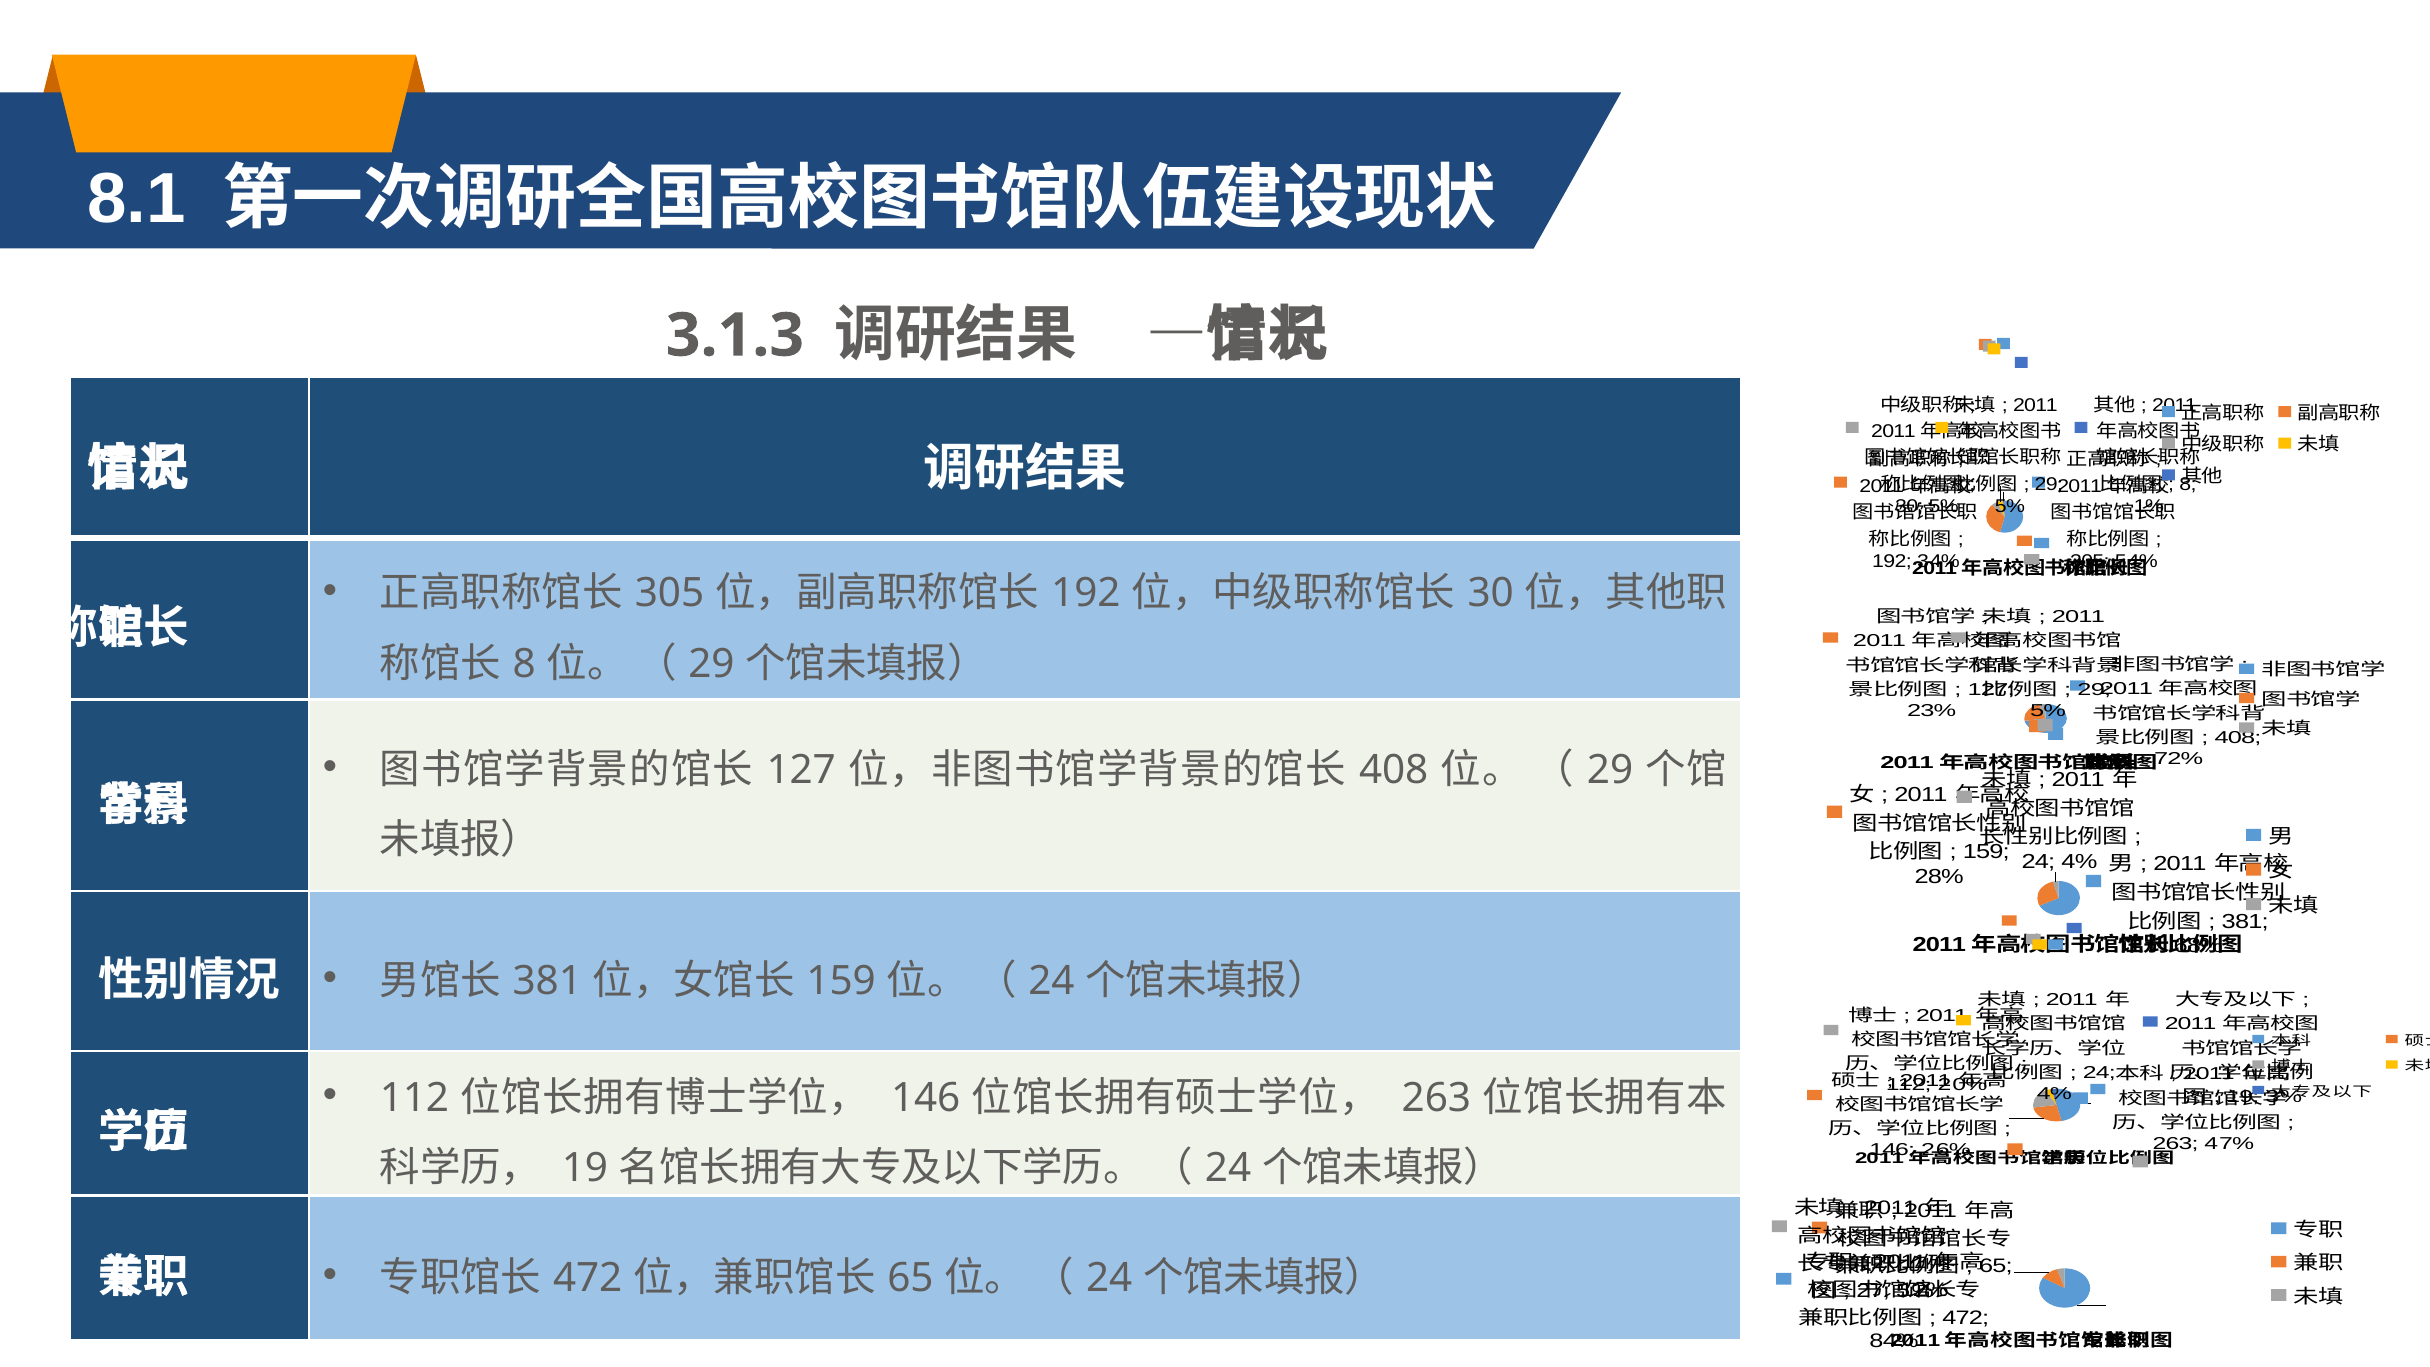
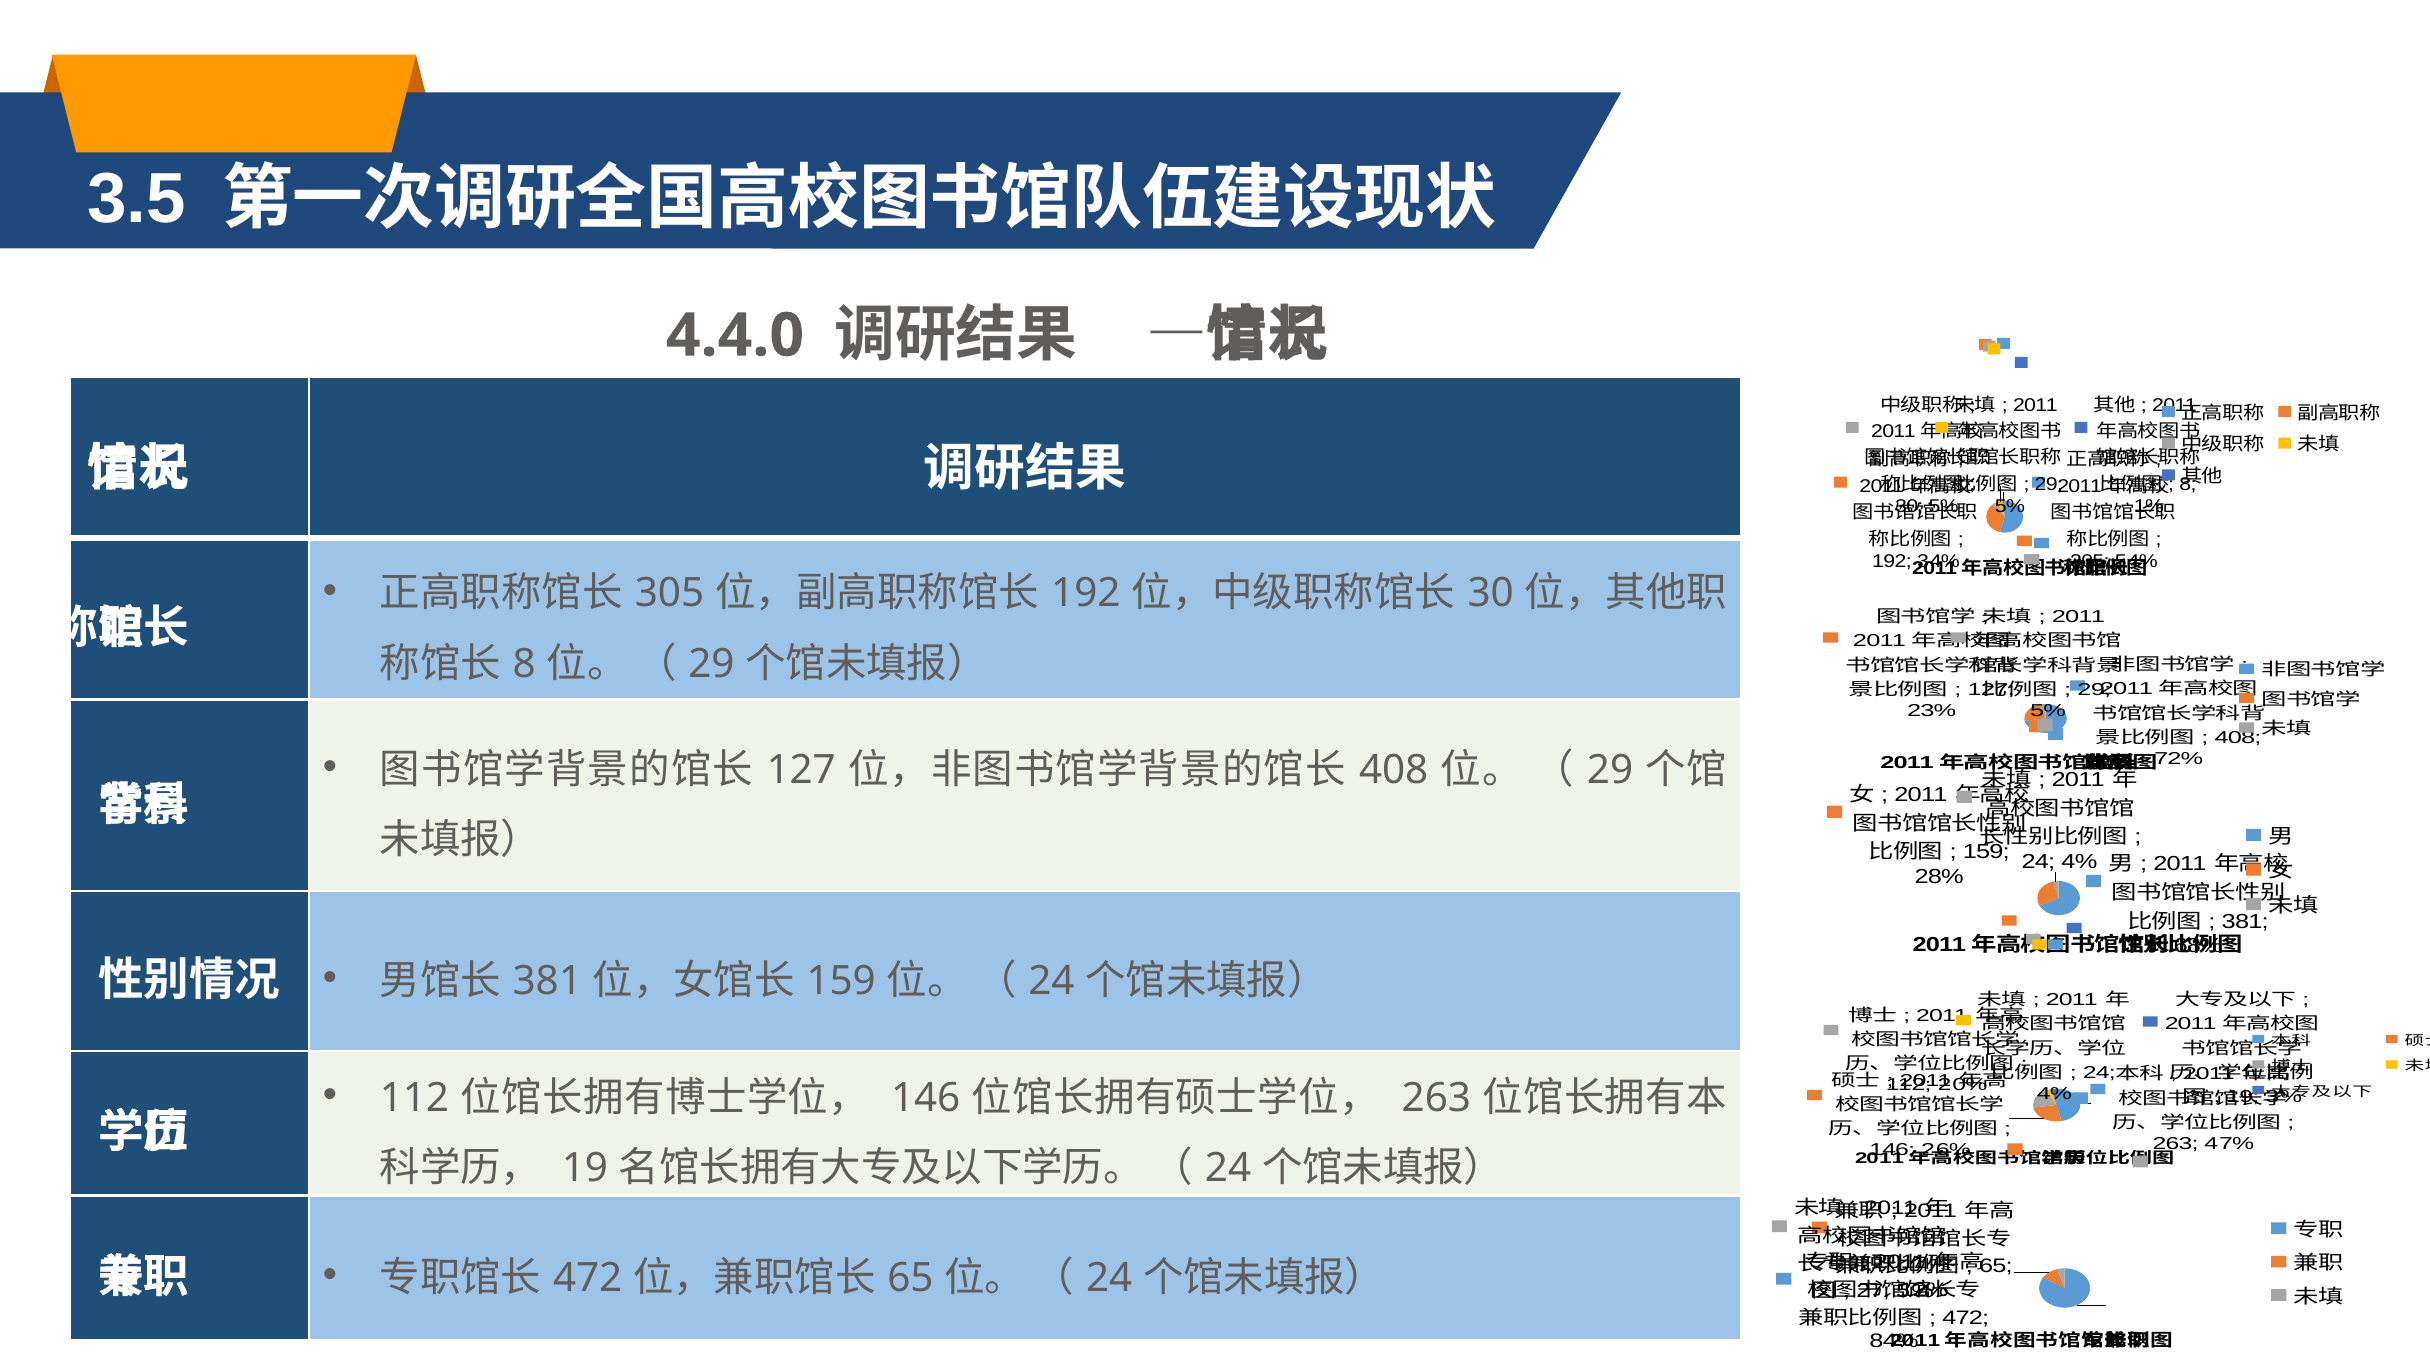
8.1: 8.1 -> 3.5
3.1.3: 3.1.3 -> 4.4.0
